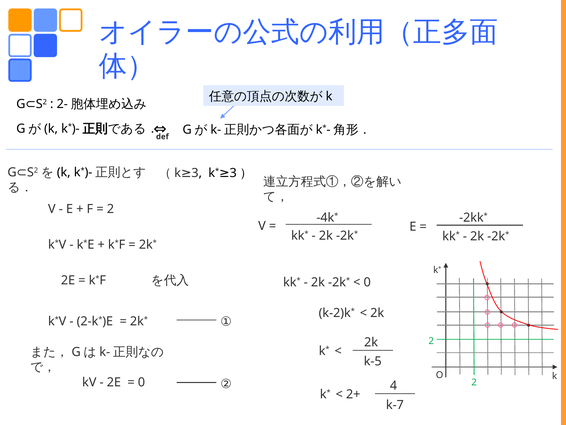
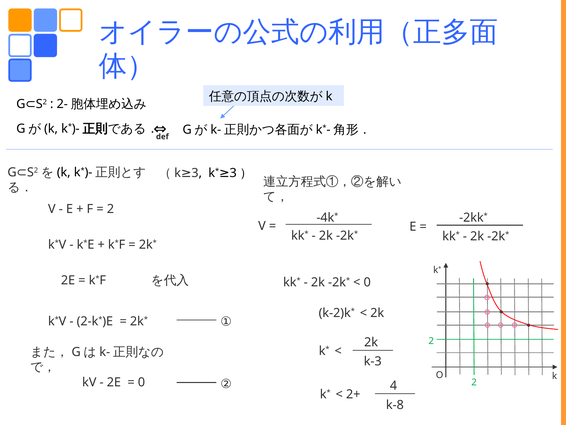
k-5: k-5 -> k-3
k-7: k-7 -> k-8
